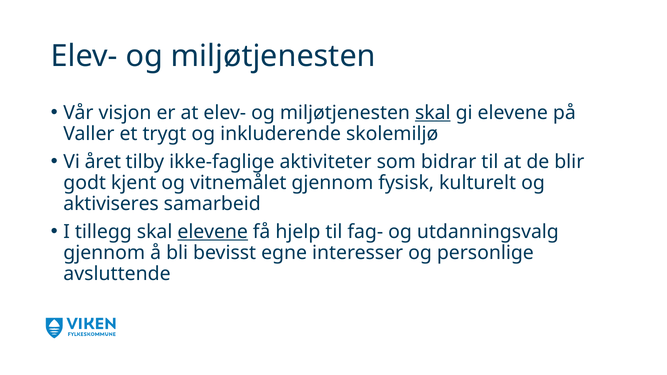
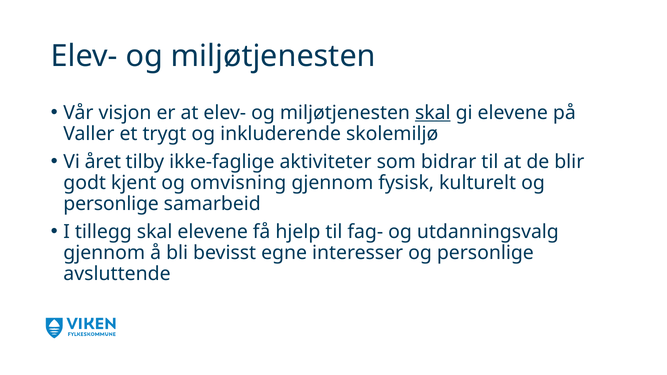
vitnemålet: vitnemålet -> omvisning
aktiviseres at (111, 204): aktiviseres -> personlige
elevene at (213, 232) underline: present -> none
